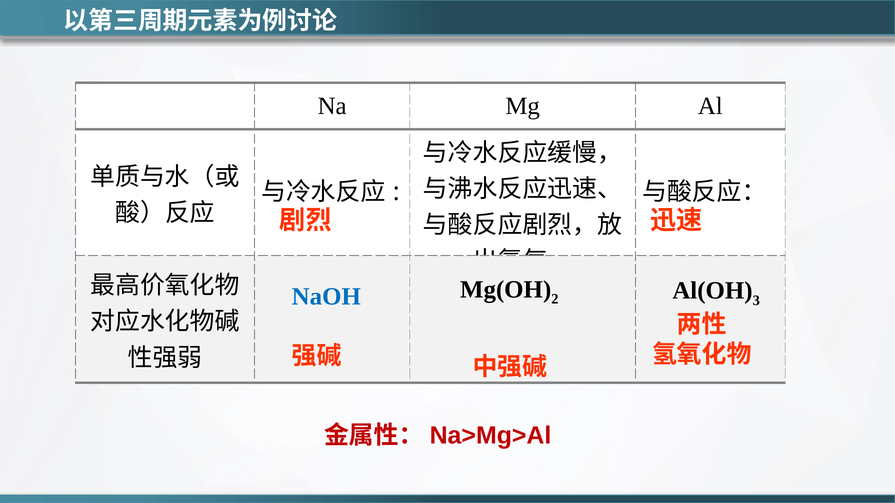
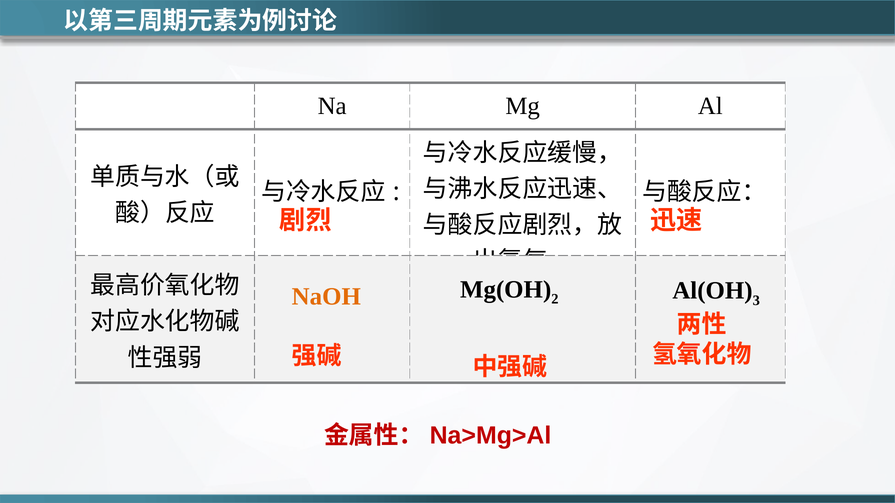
NaOH colour: blue -> orange
